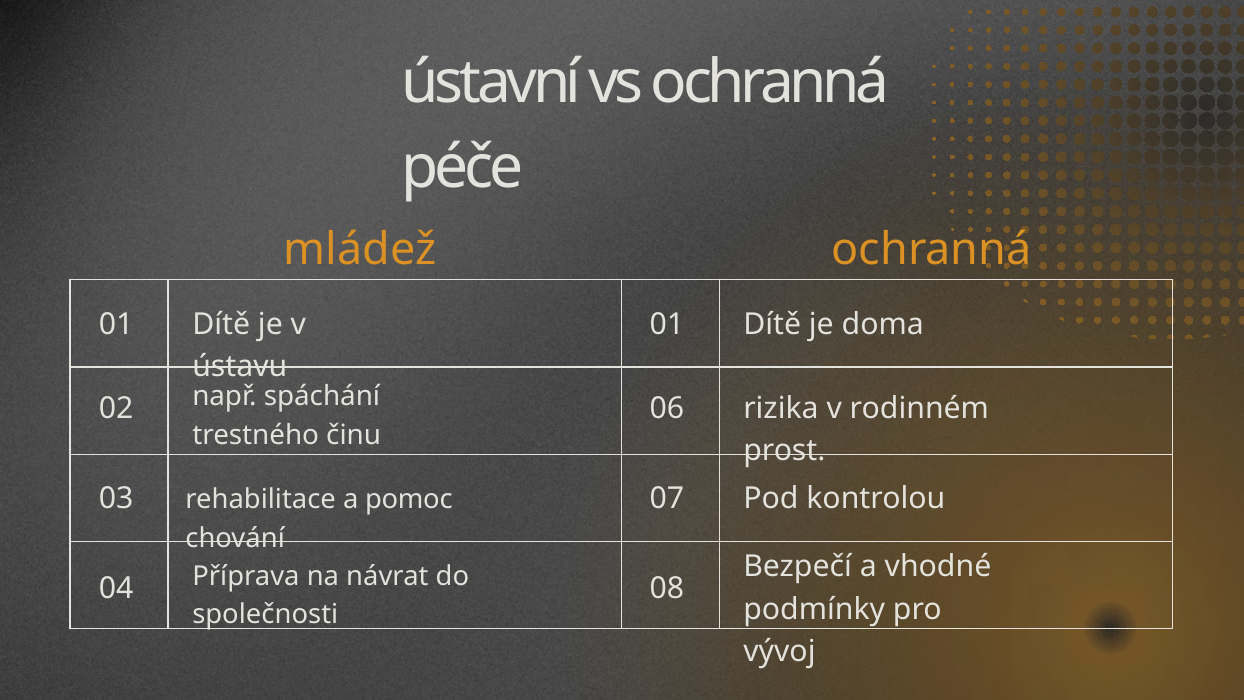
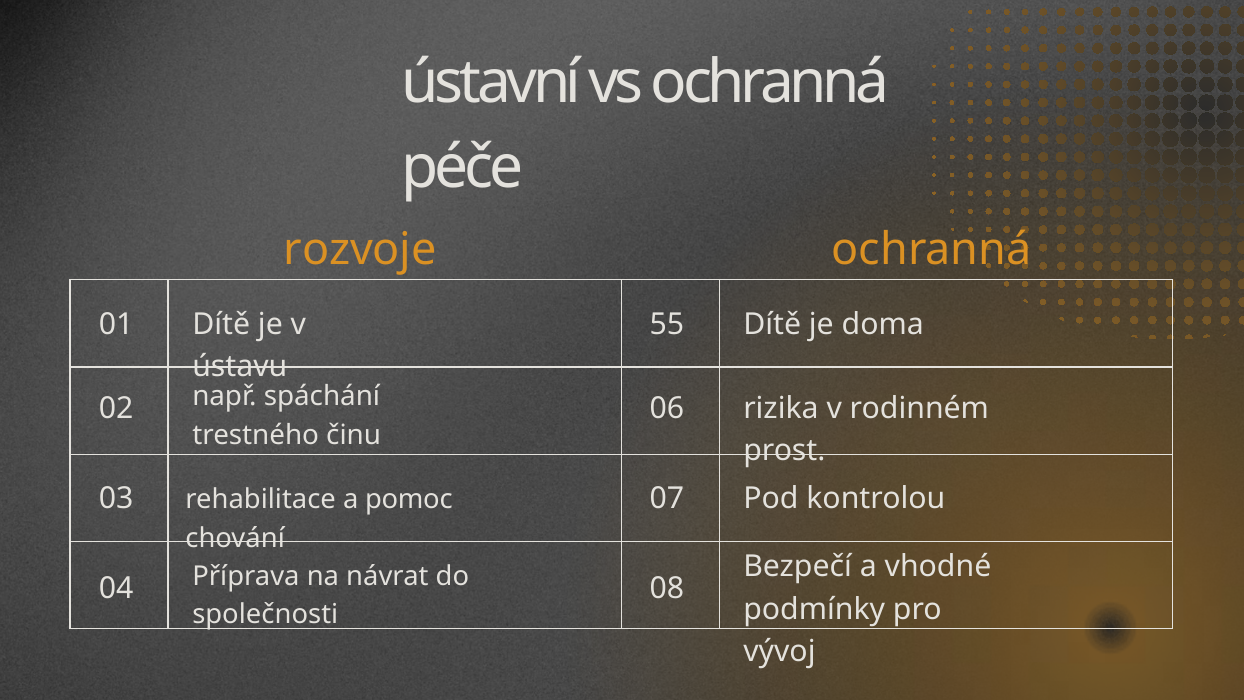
mládež: mládež -> rozvoje
01 01: 01 -> 55
